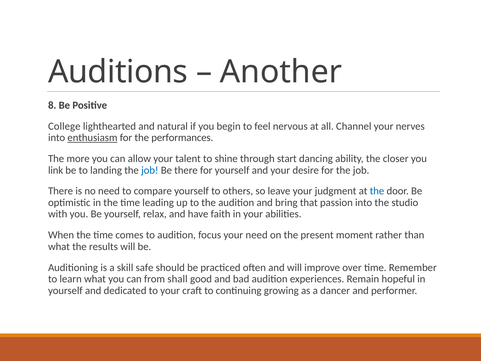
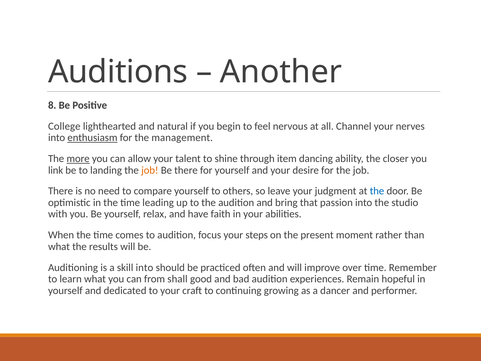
performances: performances -> management
more underline: none -> present
start: start -> item
job at (150, 170) colour: blue -> orange
your need: need -> steps
skill safe: safe -> into
